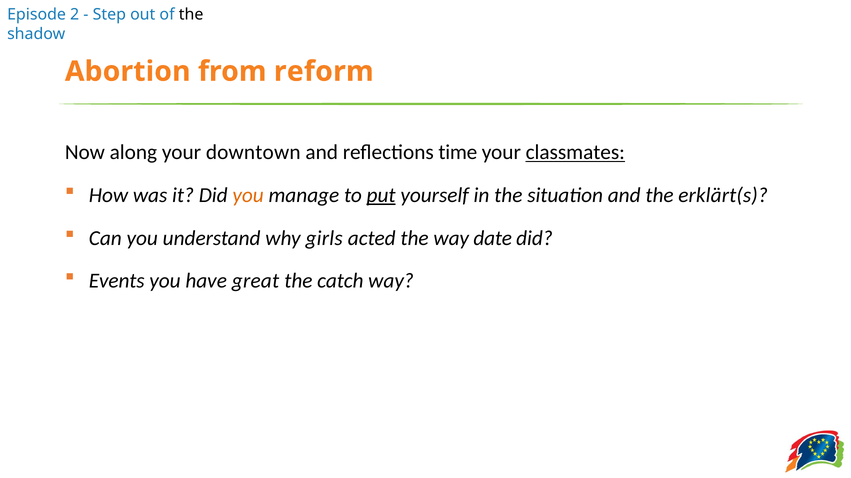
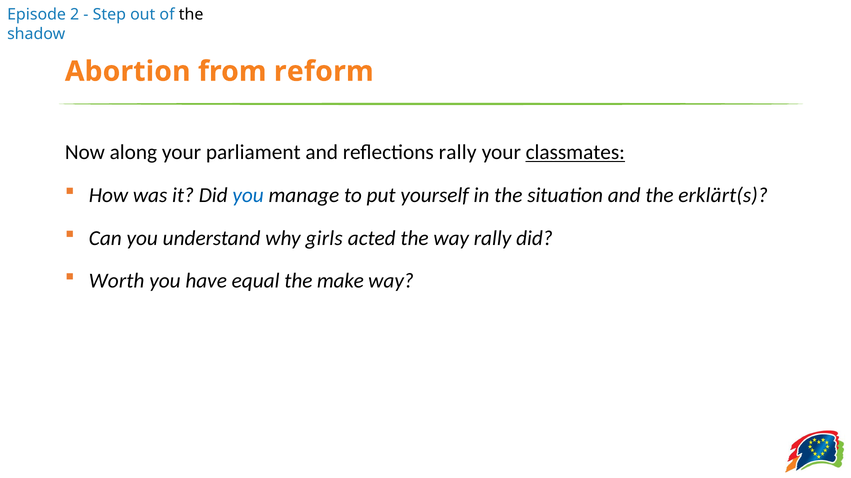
downtown: downtown -> parliament
reflections time: time -> rally
you at (248, 195) colour: orange -> blue
put underline: present -> none
way date: date -> rally
Events: Events -> Worth
great: great -> equal
catch: catch -> make
